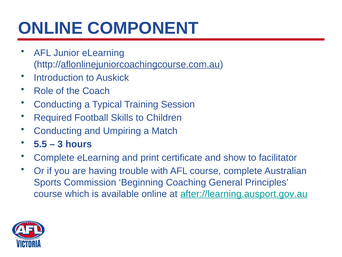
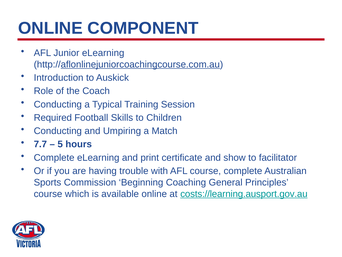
5.5: 5.5 -> 7.7
3: 3 -> 5
after://learning.ausport.gov.au: after://learning.ausport.gov.au -> costs://learning.ausport.gov.au
